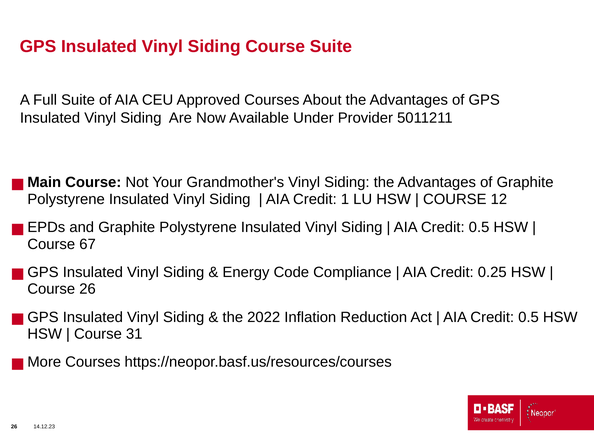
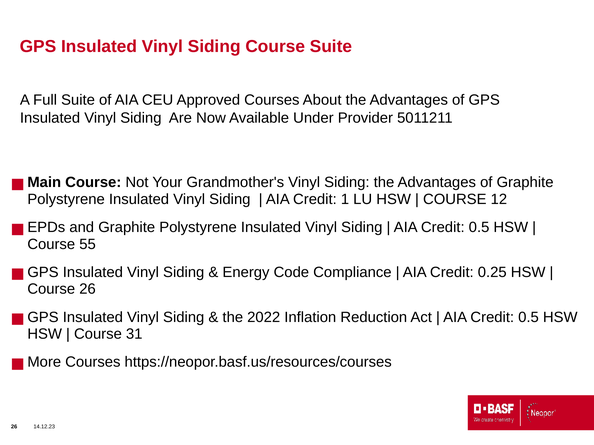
67: 67 -> 55
